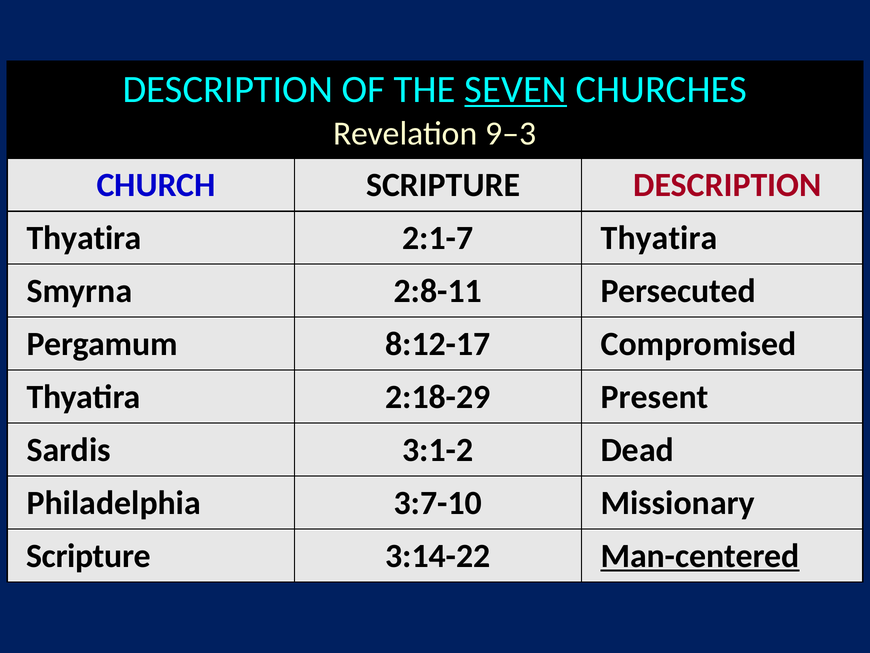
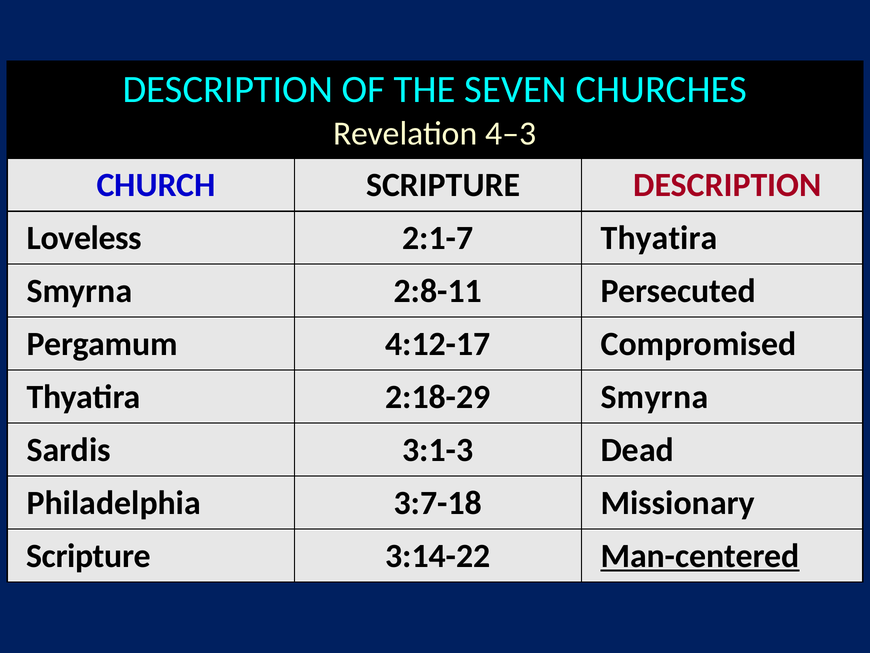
SEVEN underline: present -> none
9‒3: 9‒3 -> 4‒3
Thyatira at (84, 238): Thyatira -> Loveless
8:12-17: 8:12-17 -> 4:12-17
2:18-29 Present: Present -> Smyrna
3:1-2: 3:1-2 -> 3:1-3
3:7-10: 3:7-10 -> 3:7-18
